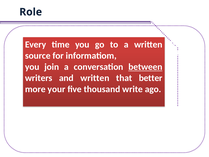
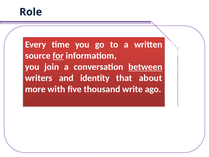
for underline: none -> present
and written: written -> identity
better: better -> about
your: your -> with
